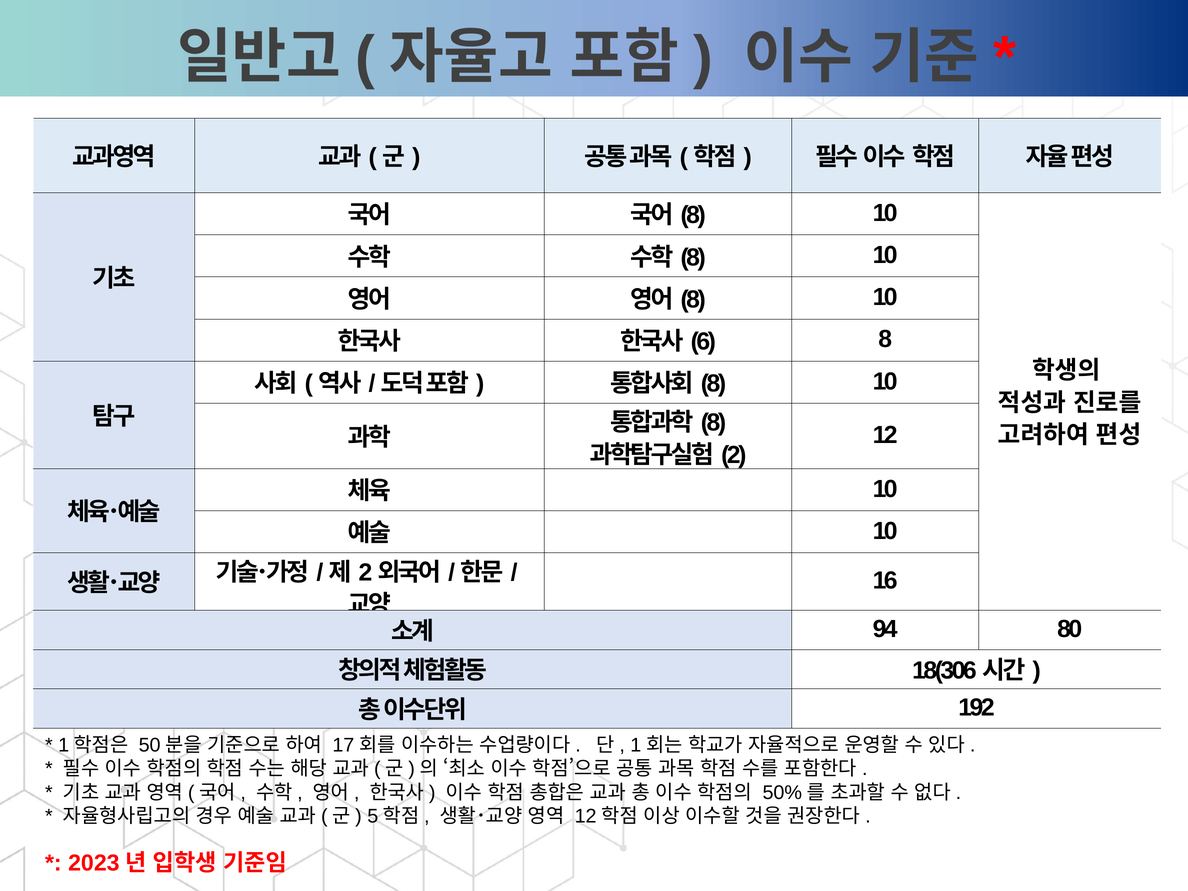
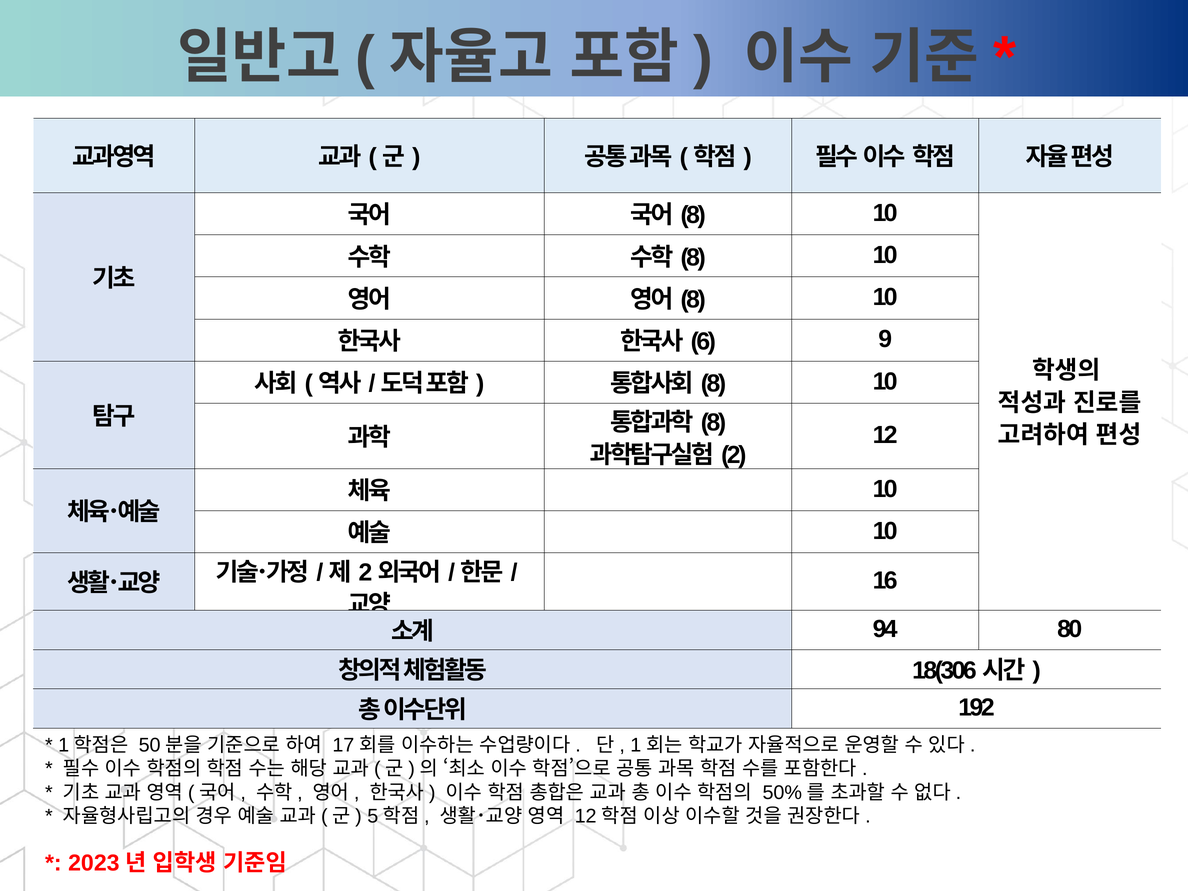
6 8: 8 -> 9
